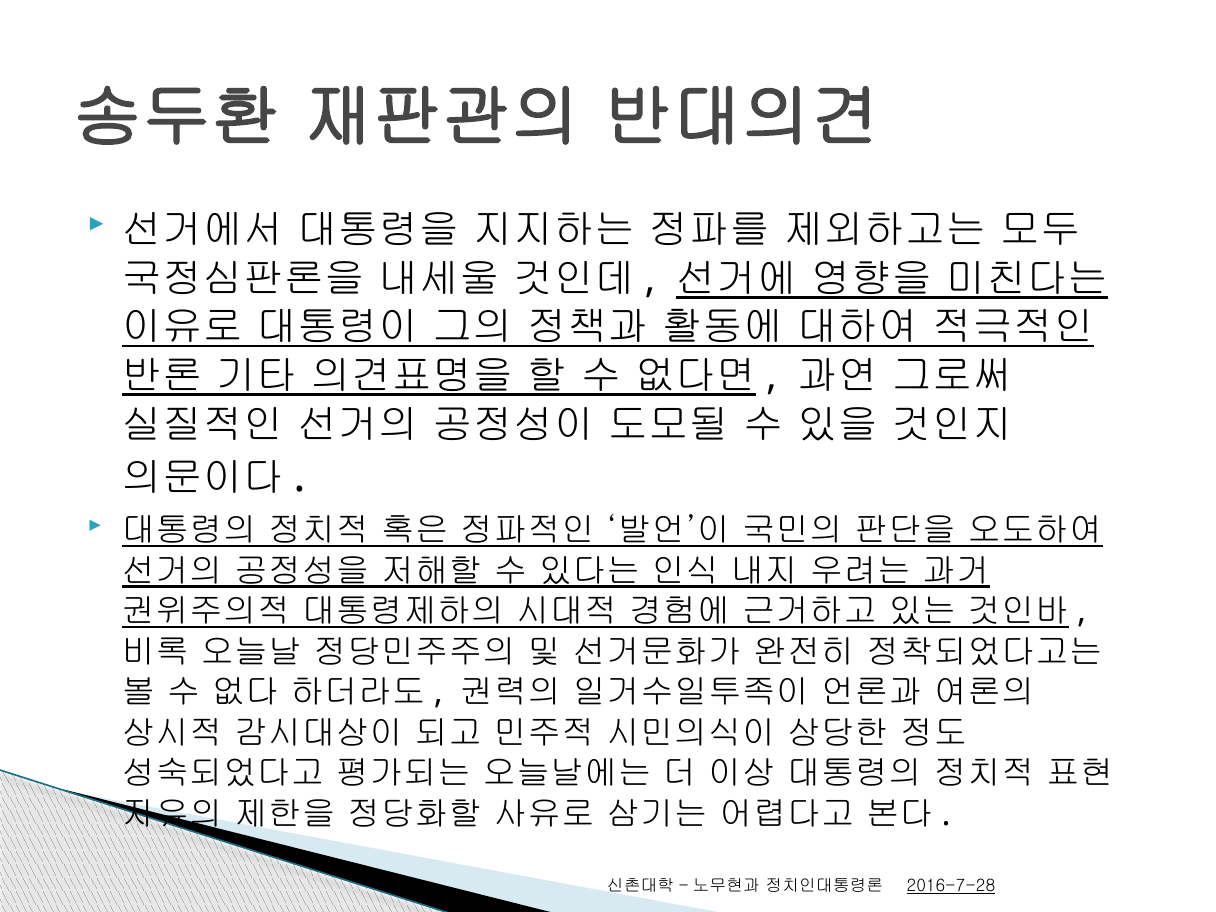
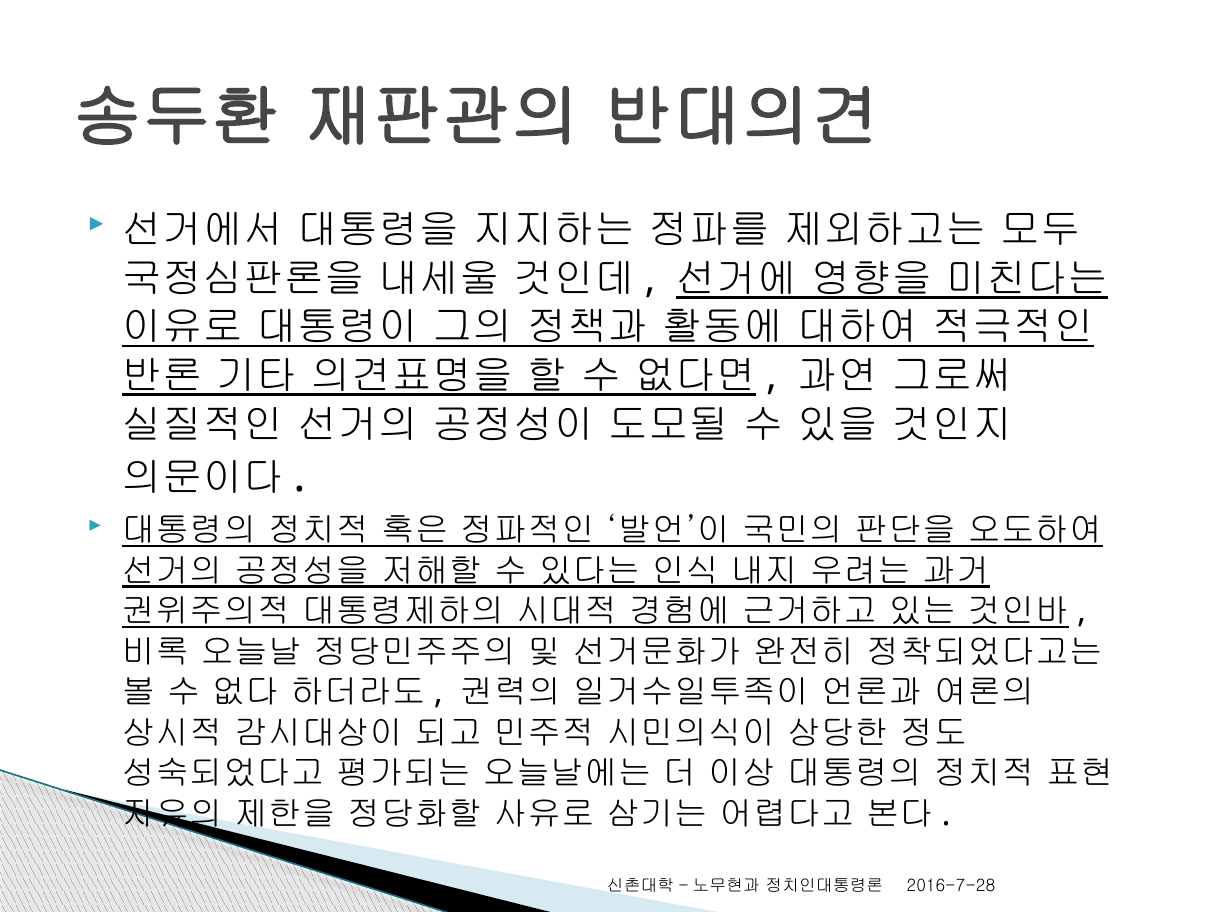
2016-7-28 underline: present -> none
